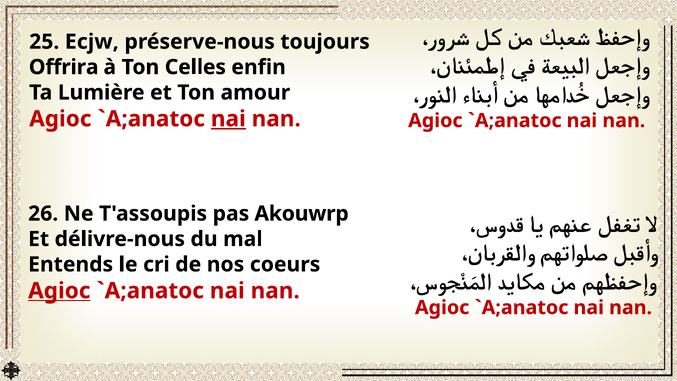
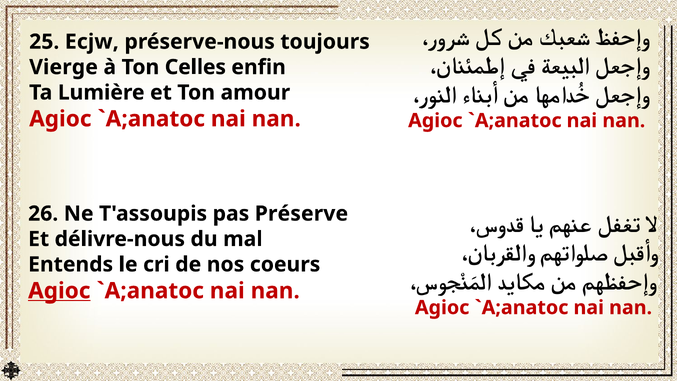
Offrira: Offrira -> Vierge
nai at (228, 119) underline: present -> none
Akouwrp: Akouwrp -> Préserve
